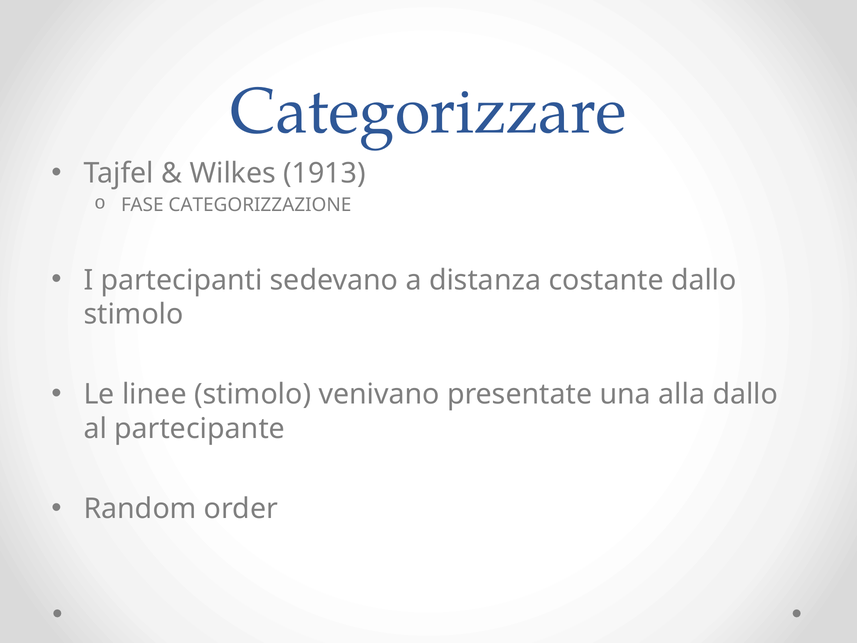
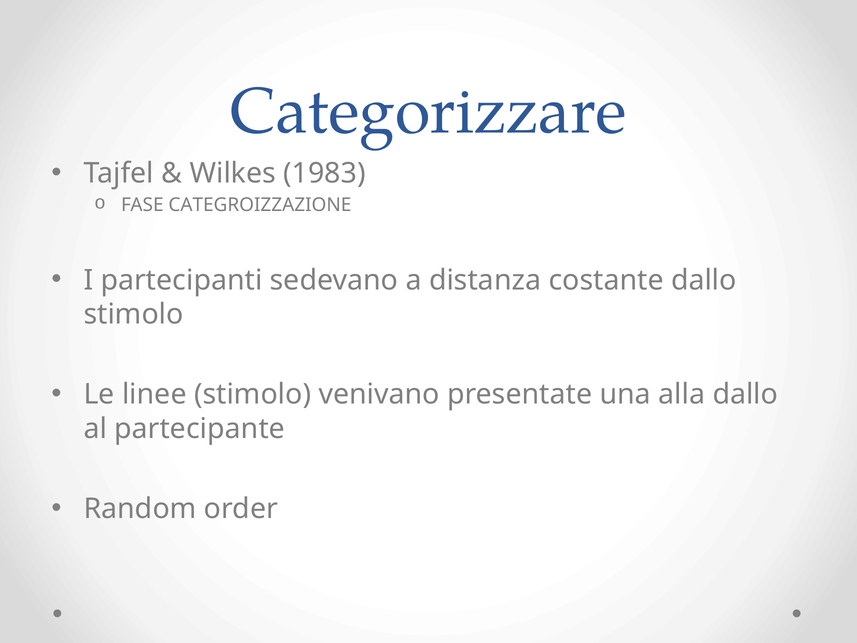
1913: 1913 -> 1983
CATEGORIZZAZIONE: CATEGORIZZAZIONE -> CATEGROIZZAZIONE
